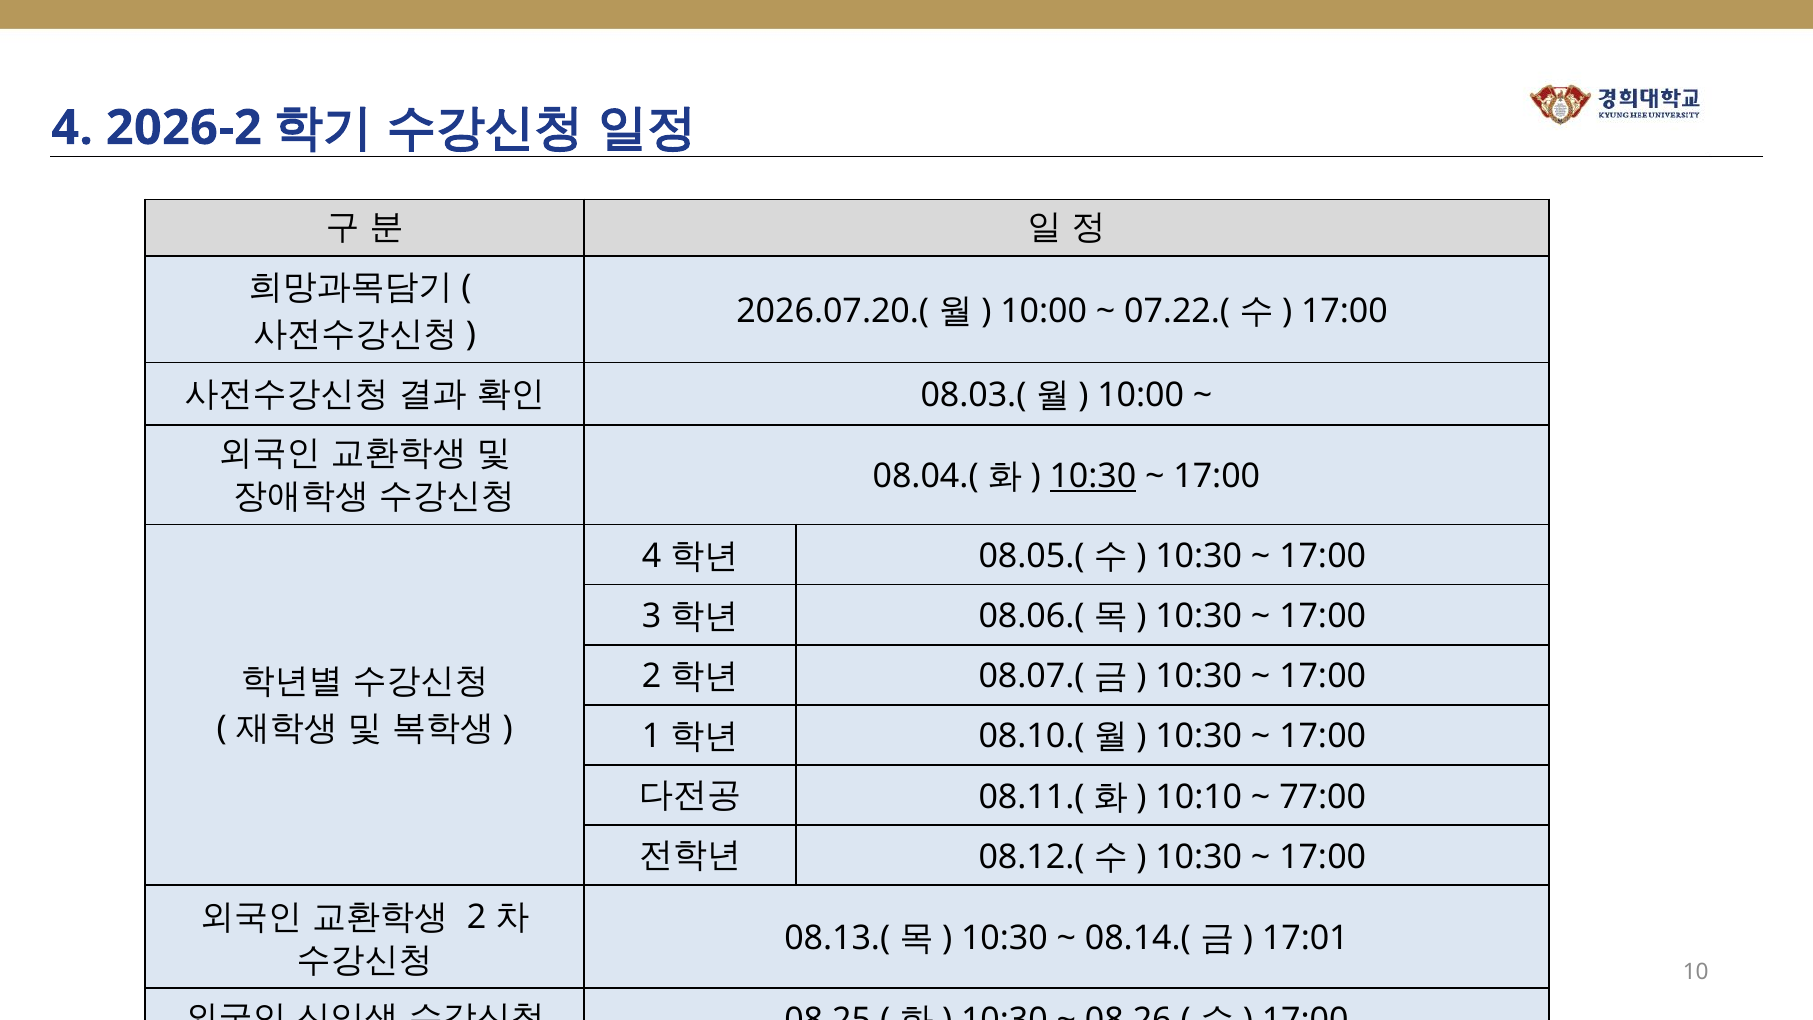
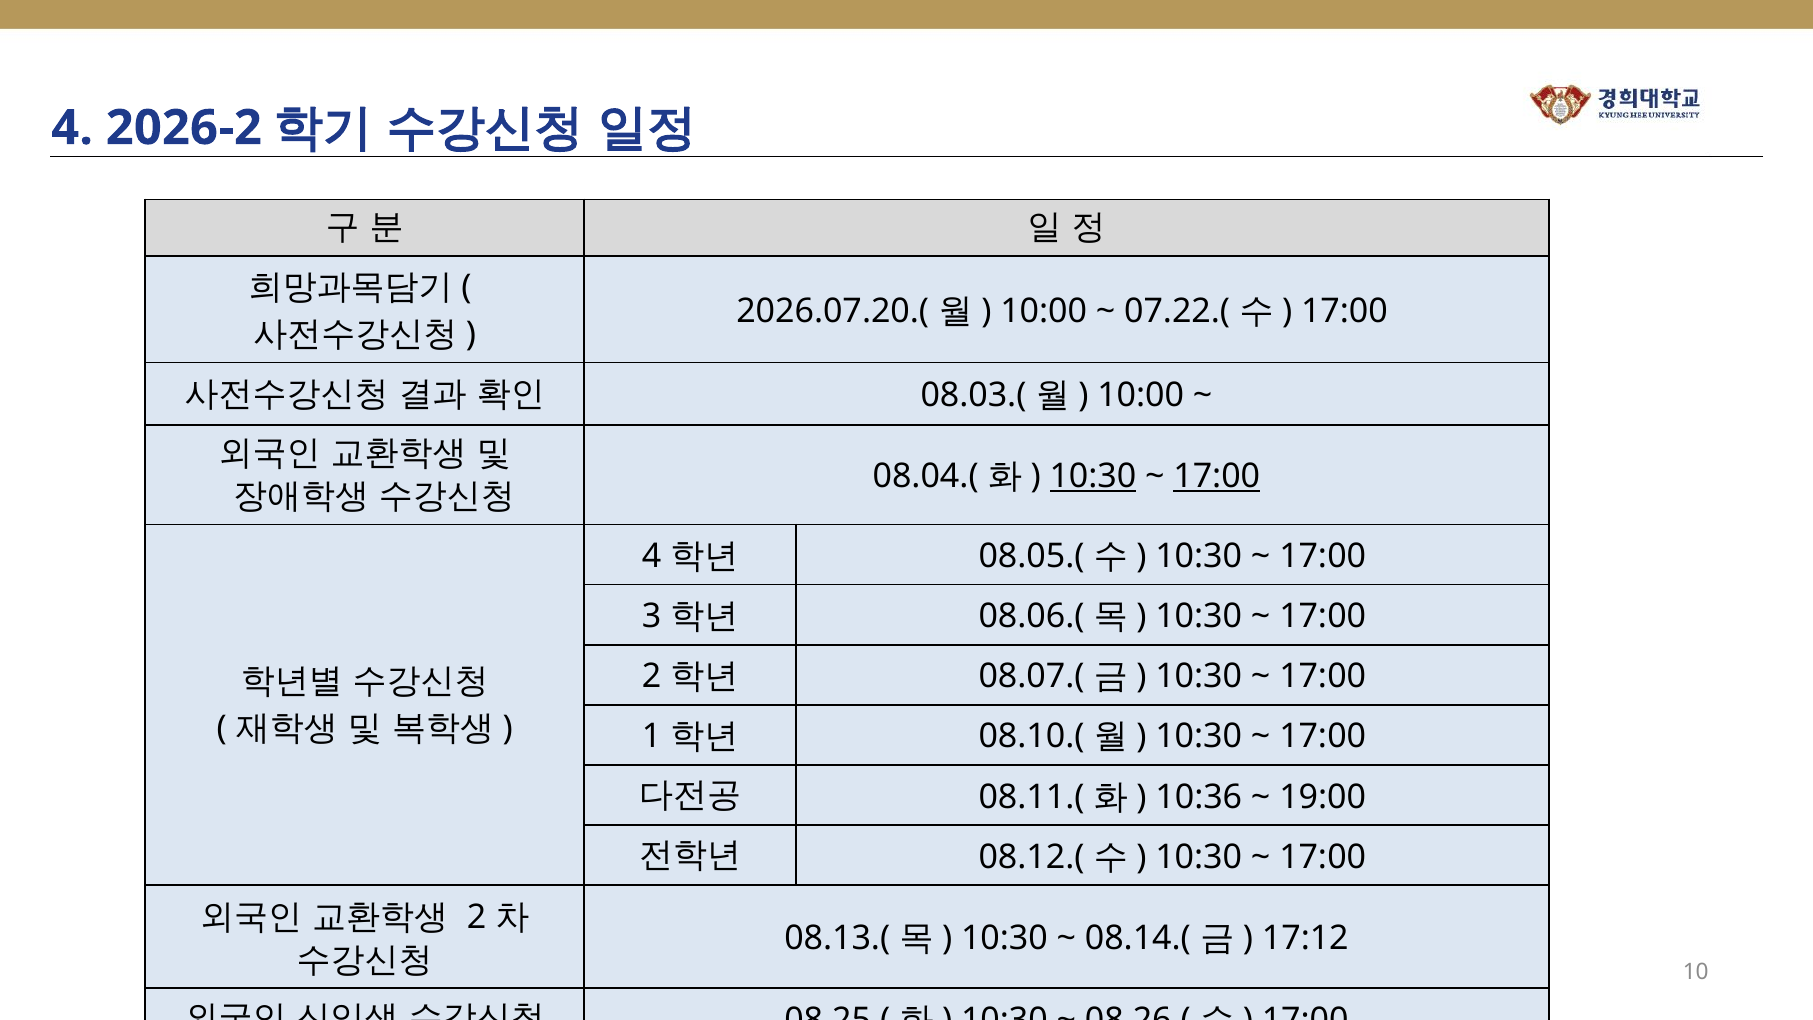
17:00 at (1217, 476) underline: none -> present
10:10: 10:10 -> 10:36
77:00: 77:00 -> 19:00
17:01: 17:01 -> 17:12
